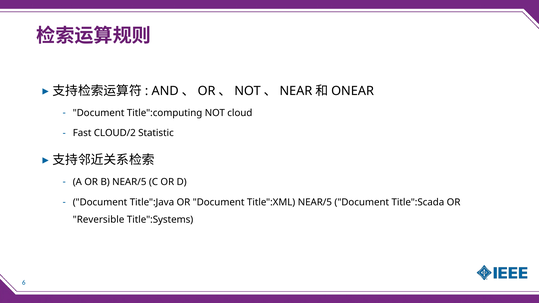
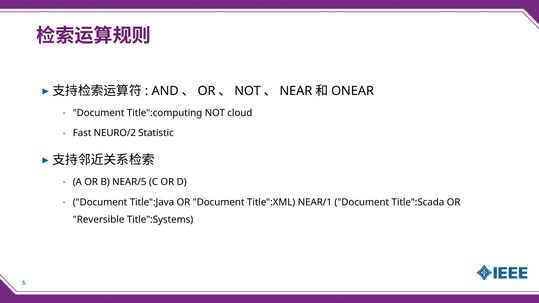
CLOUD/2: CLOUD/2 -> NEURO/2
Title":XML NEAR/5: NEAR/5 -> NEAR/1
